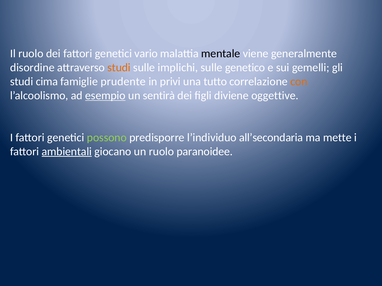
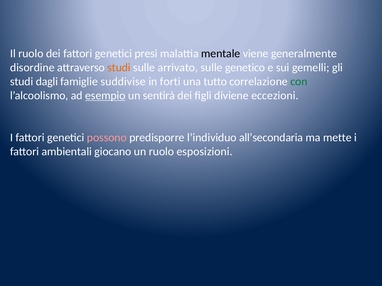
vario: vario -> presi
implichi: implichi -> arrivato
cima: cima -> dagli
prudente: prudente -> suddivise
privi: privi -> forti
con colour: orange -> green
oggettive: oggettive -> eccezioni
possono colour: light green -> pink
ambientali underline: present -> none
paranoidee: paranoidee -> esposizioni
